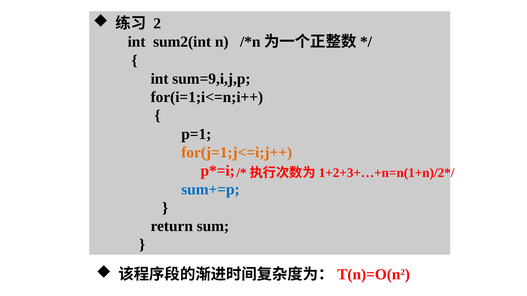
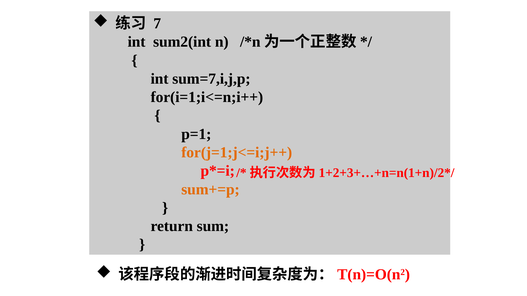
2: 2 -> 7
sum=9,i,j,p: sum=9,i,j,p -> sum=7,i,j,p
sum+=p colour: blue -> orange
